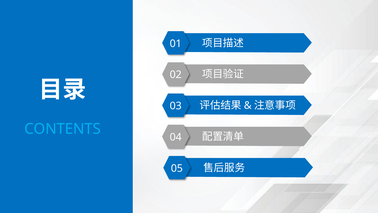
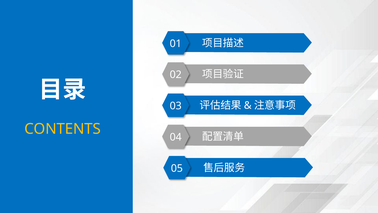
CONTENTS colour: light blue -> yellow
